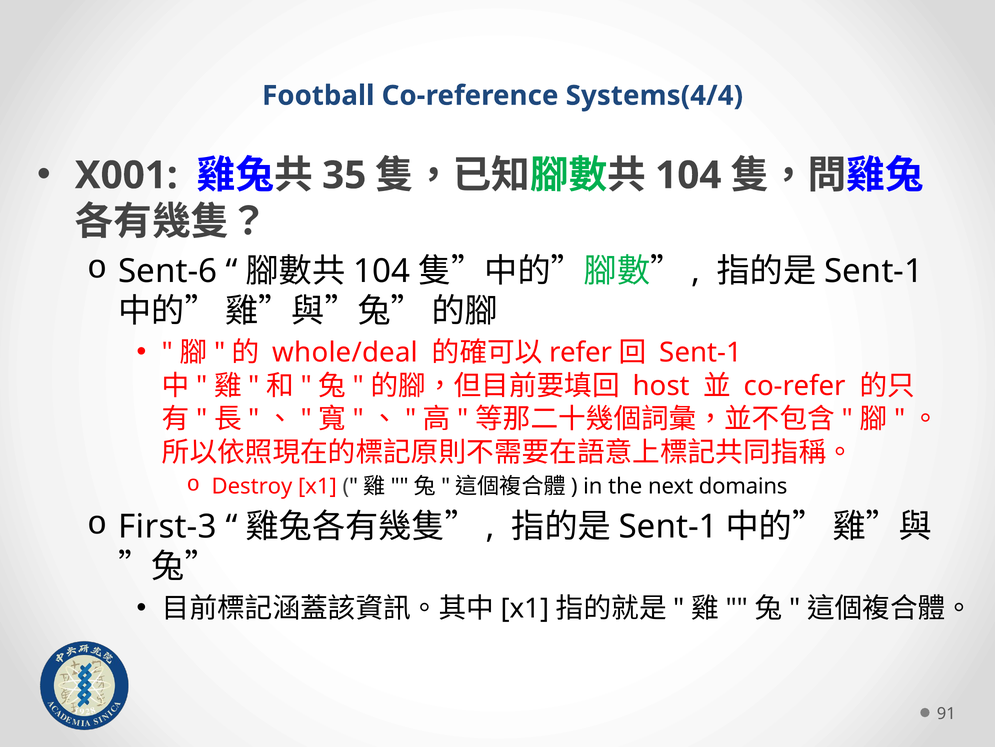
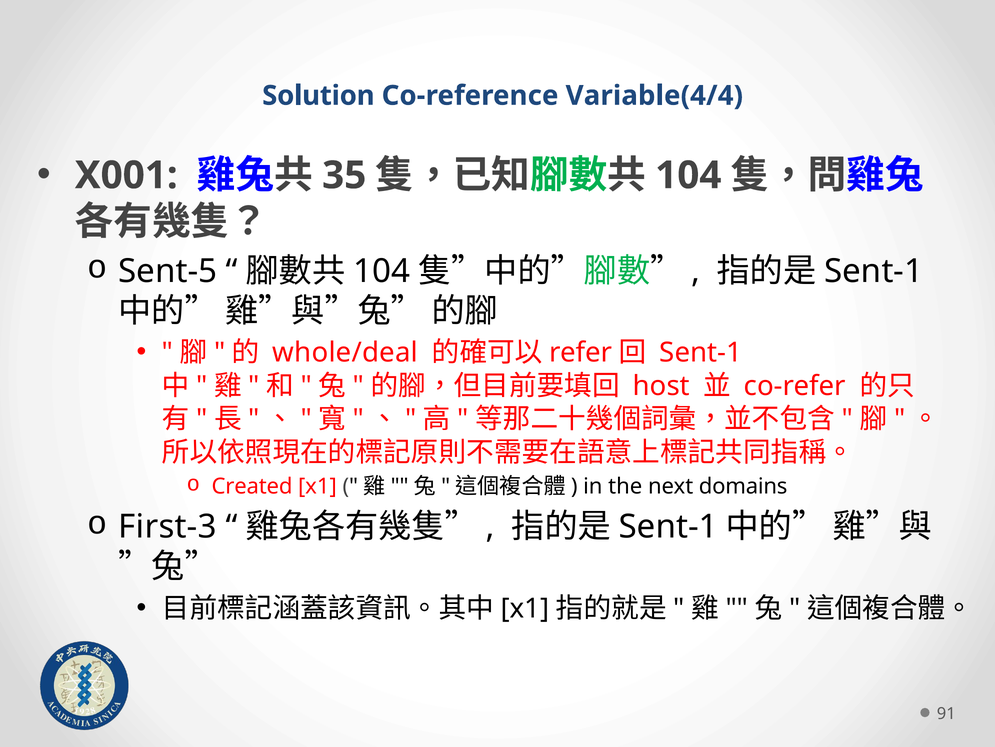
Football: Football -> Solution
Systems(4/4: Systems(4/4 -> Variable(4/4
Sent-6: Sent-6 -> Sent-5
Destroy: Destroy -> Created
